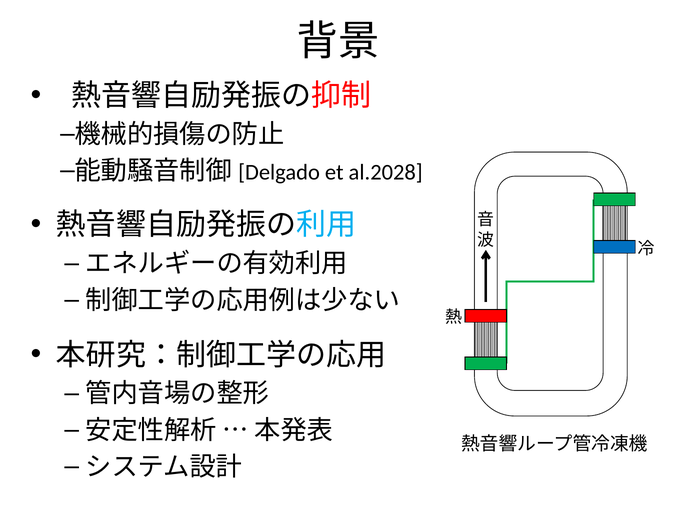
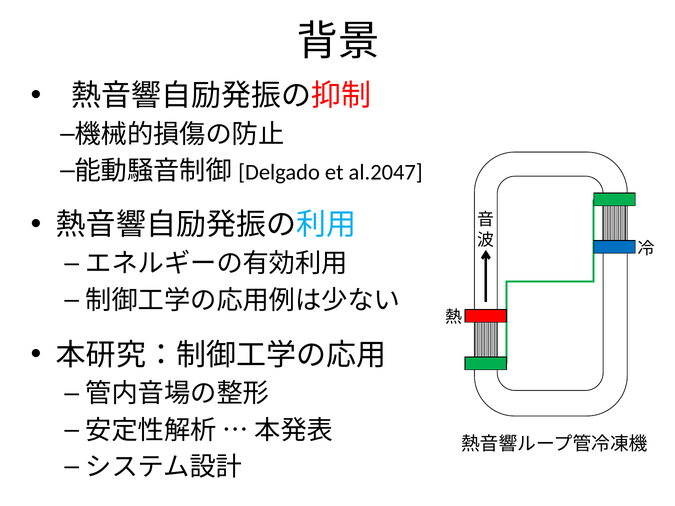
al.2028: al.2028 -> al.2047
